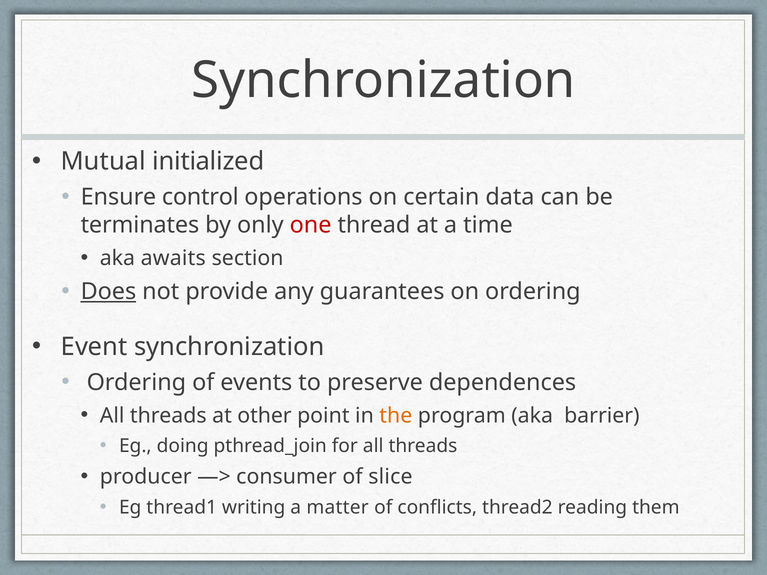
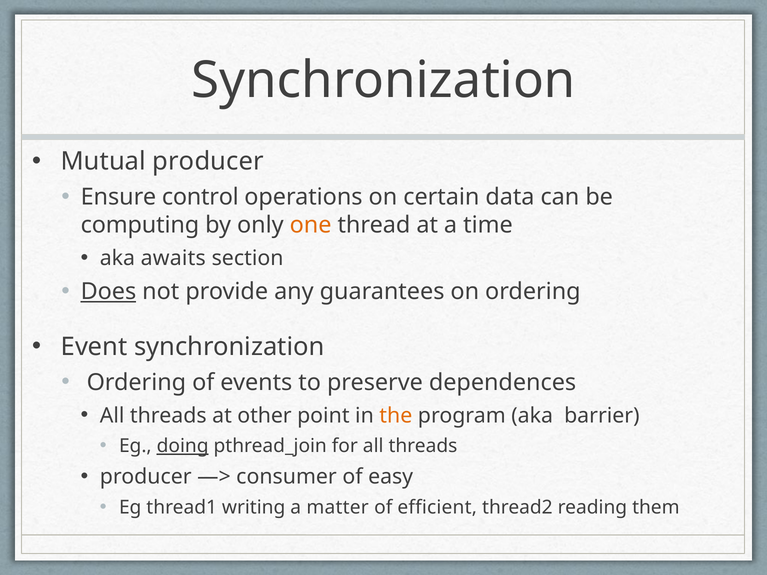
Mutual initialized: initialized -> producer
terminates: terminates -> computing
one colour: red -> orange
doing underline: none -> present
slice: slice -> easy
conflicts: conflicts -> efficient
